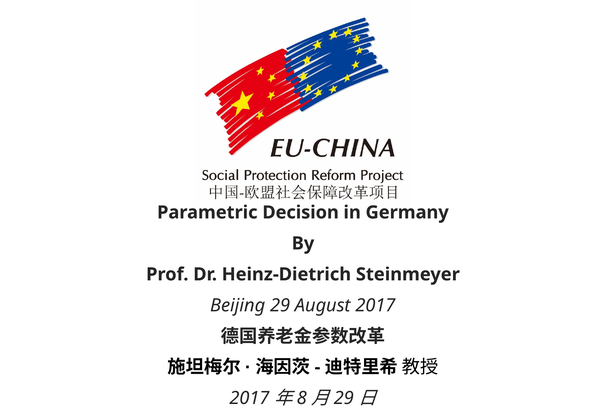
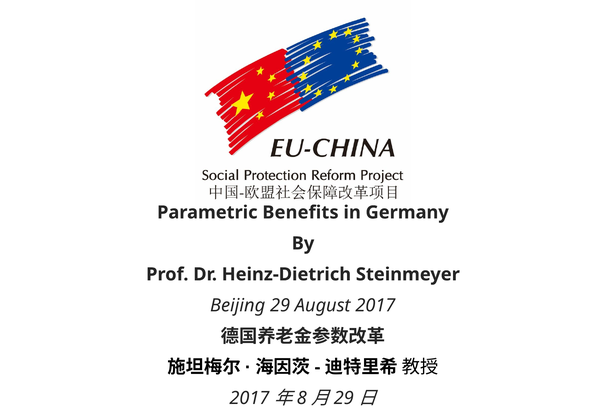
Decision: Decision -> Benefits
